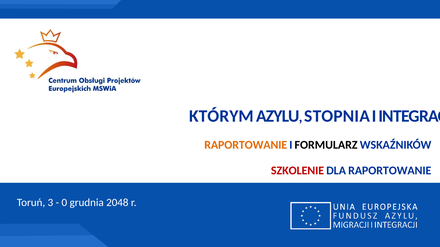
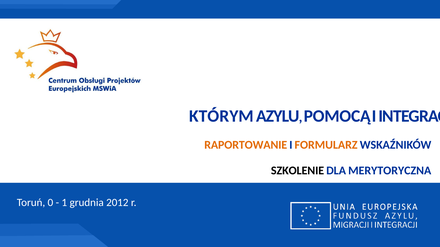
STOPNIA: STOPNIA -> POMOCĄ
FORMULARZ colour: black -> orange
SZKOLENIE colour: red -> black
DLA RAPORTOWANIE: RAPORTOWANIE -> MERYTORYCZNA
3: 3 -> 0
0: 0 -> 1
2048: 2048 -> 2012
